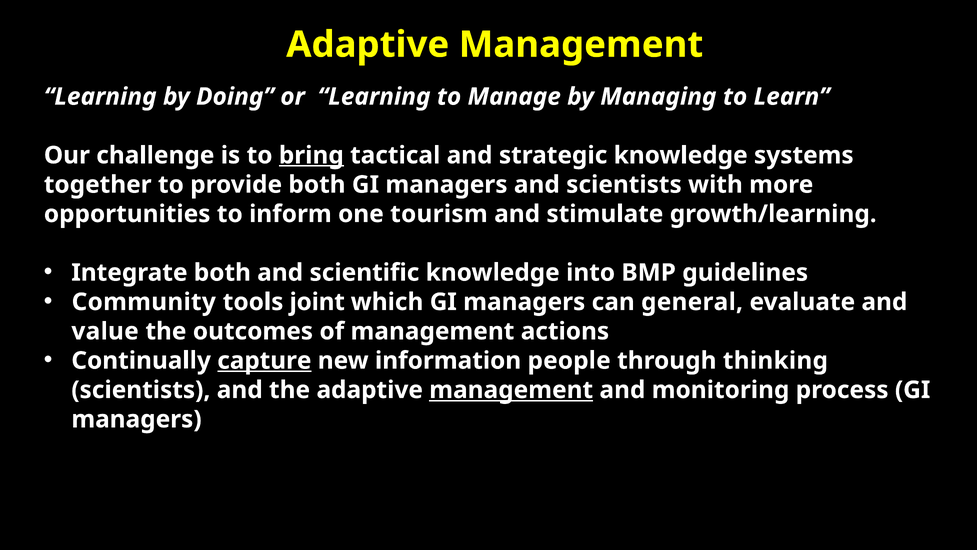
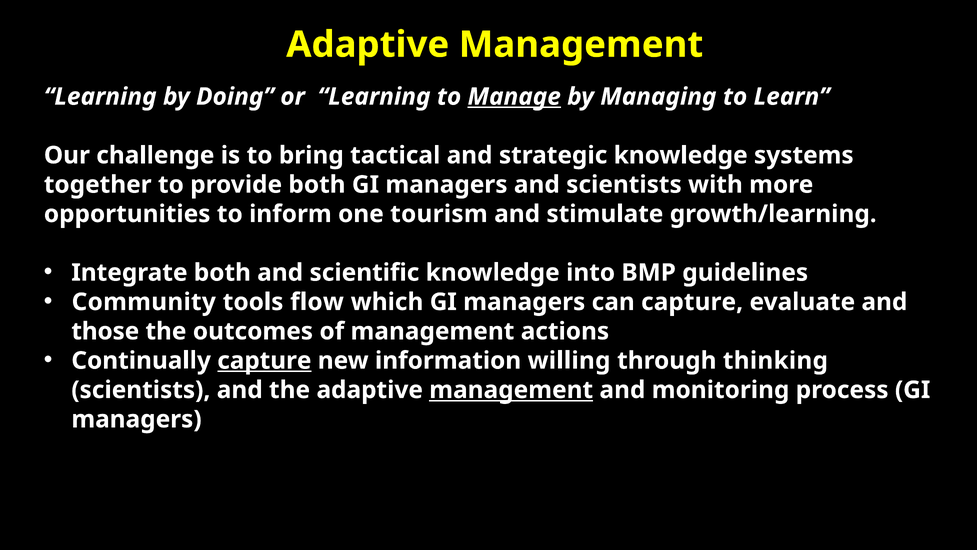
Manage underline: none -> present
bring underline: present -> none
joint: joint -> flow
can general: general -> capture
value: value -> those
people: people -> willing
